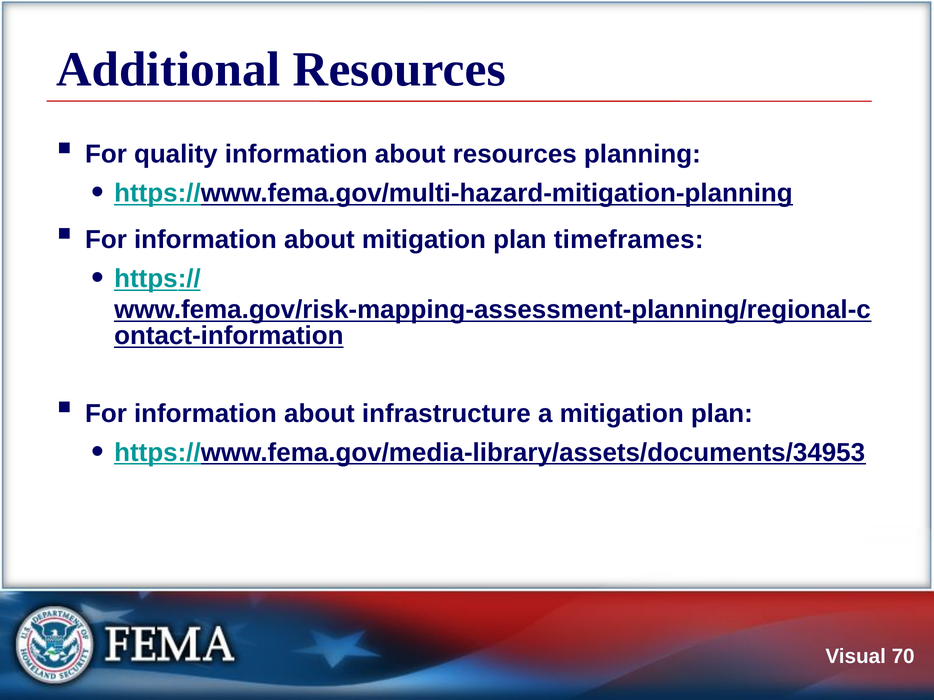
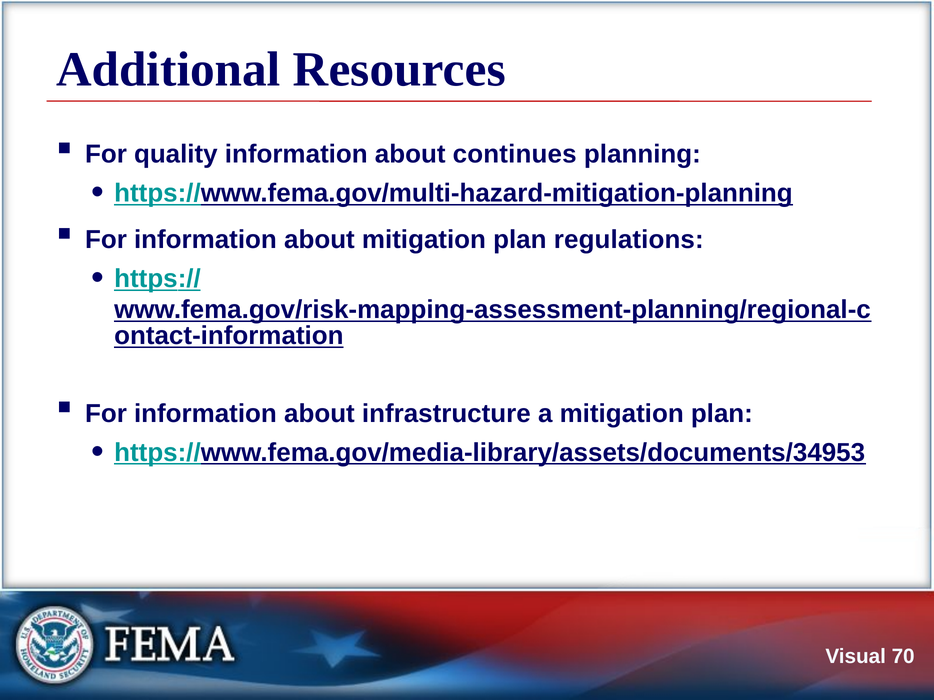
about resources: resources -> continues
timeframes: timeframes -> regulations
